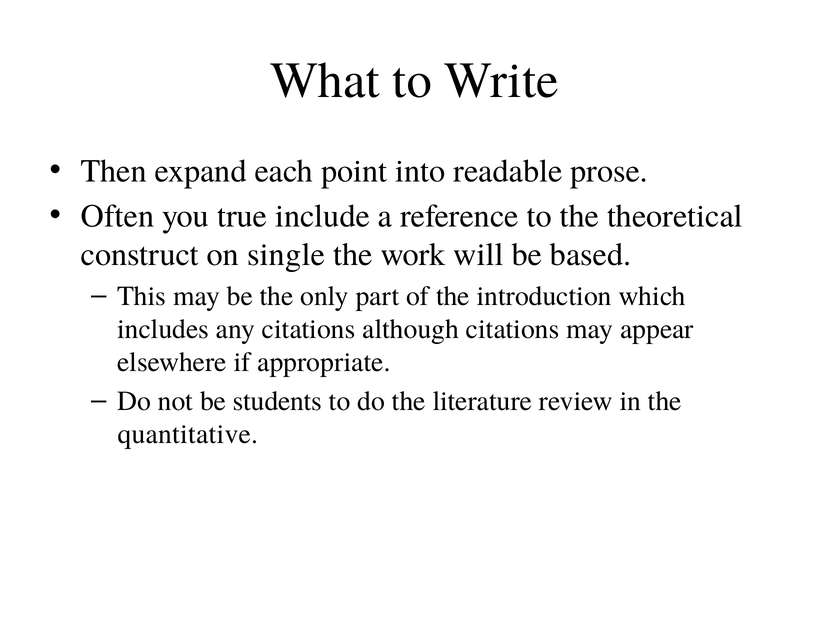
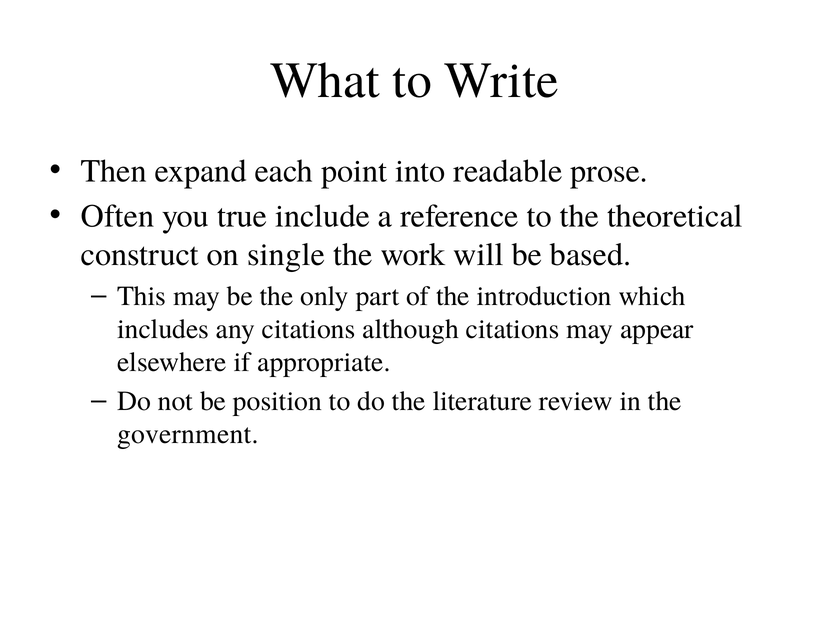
students: students -> position
quantitative: quantitative -> government
